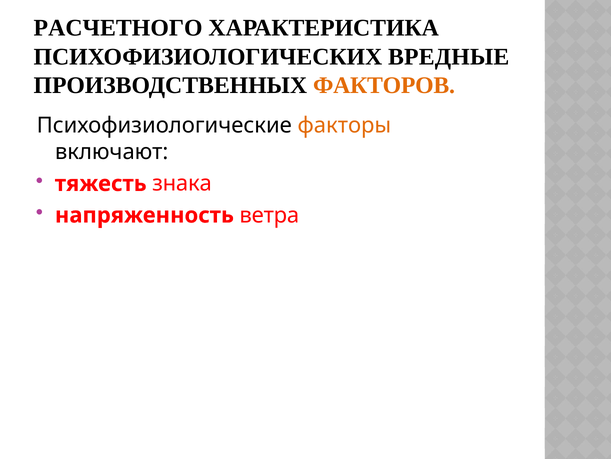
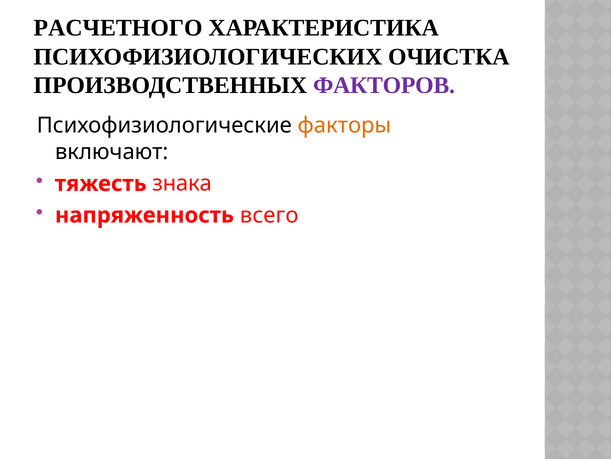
ВРЕДНЫЕ: ВРЕДНЫЕ -> ОЧИСТКА
ФАКТОРОВ colour: orange -> purple
ветра: ветра -> всего
